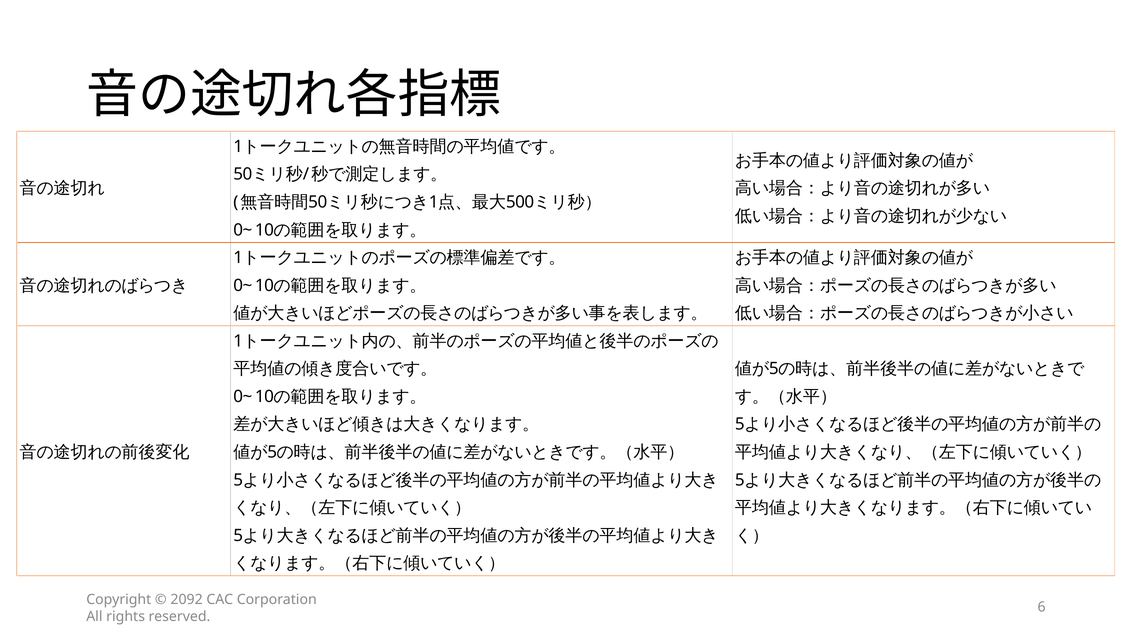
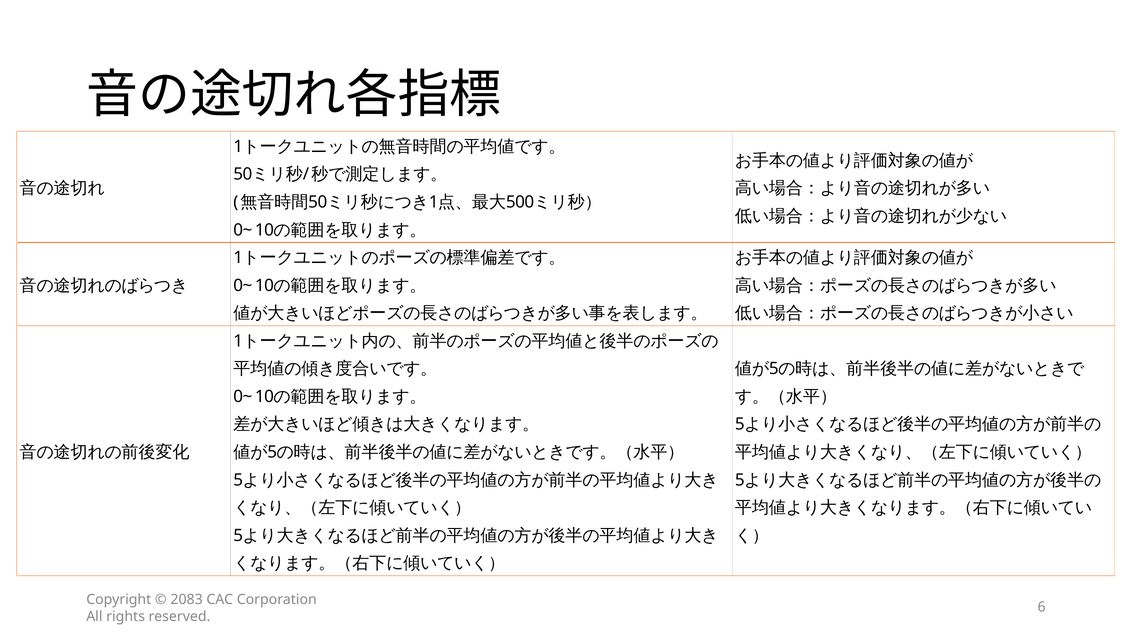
2092: 2092 -> 2083
